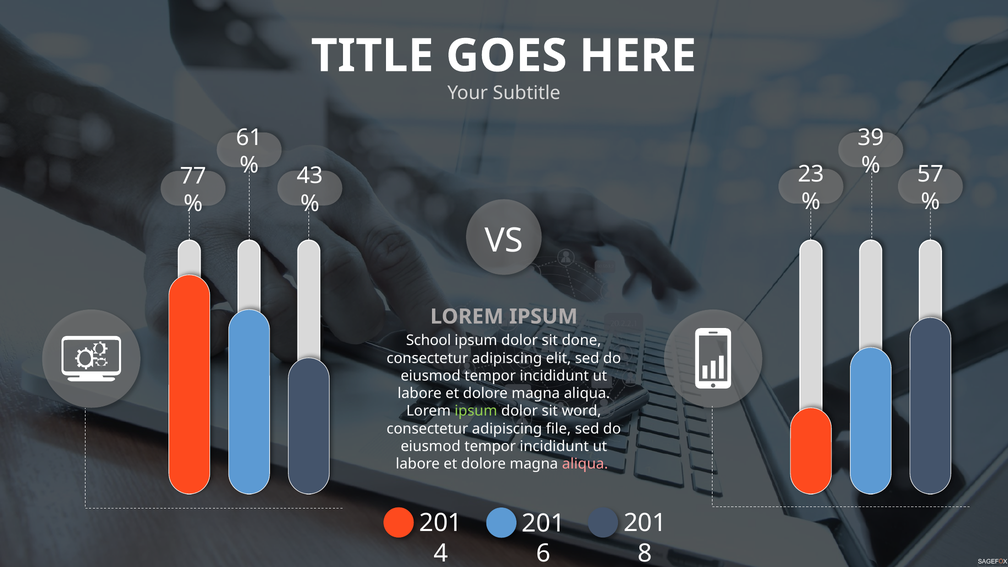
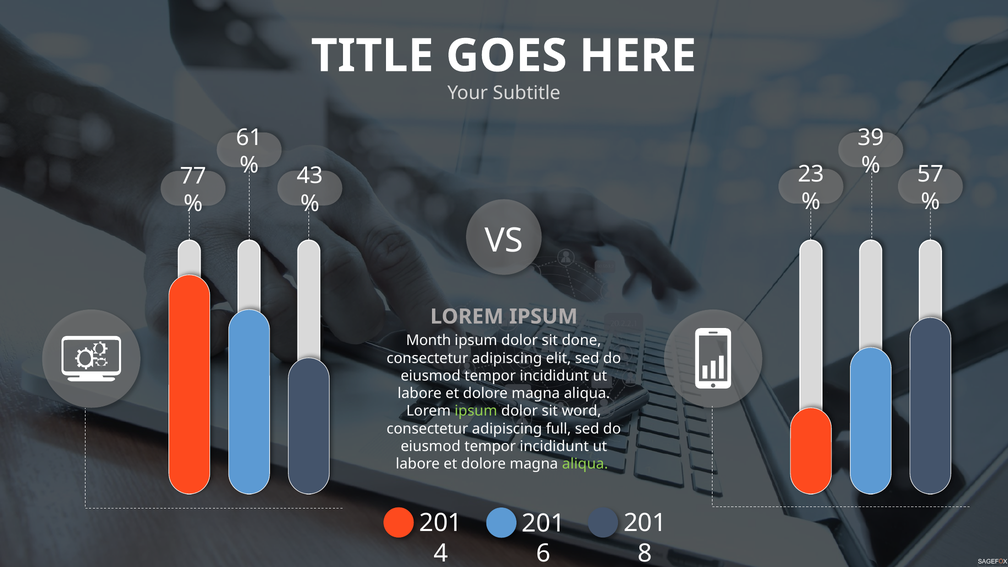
School: School -> Month
file: file -> full
aliqua at (585, 464) colour: pink -> light green
